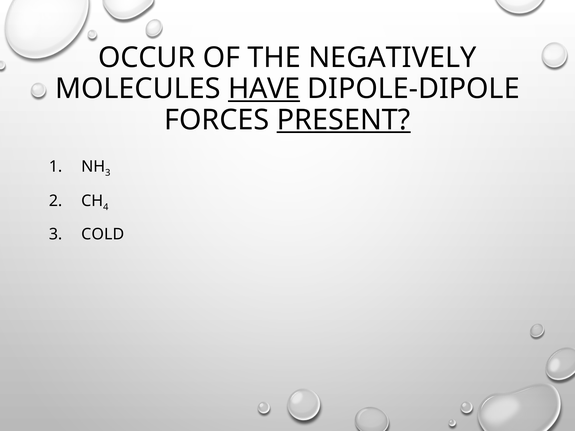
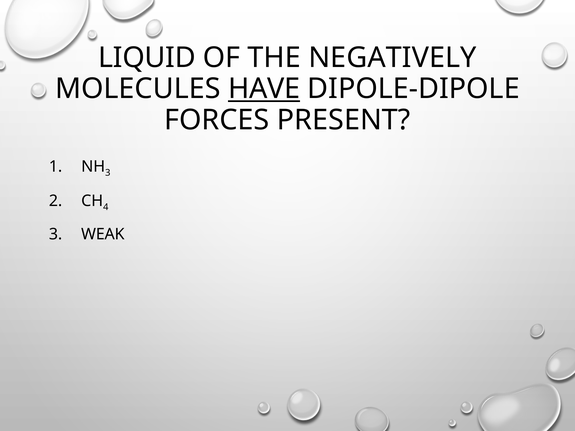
OCCUR: OCCUR -> LIQUID
PRESENT underline: present -> none
COLD: COLD -> WEAK
